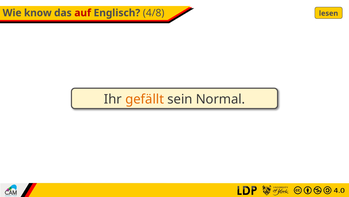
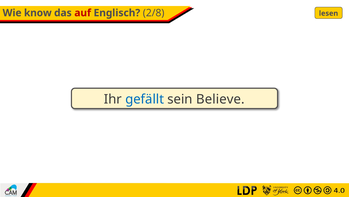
4/8: 4/8 -> 2/8
gefällt colour: orange -> blue
Normal: Normal -> Believe
